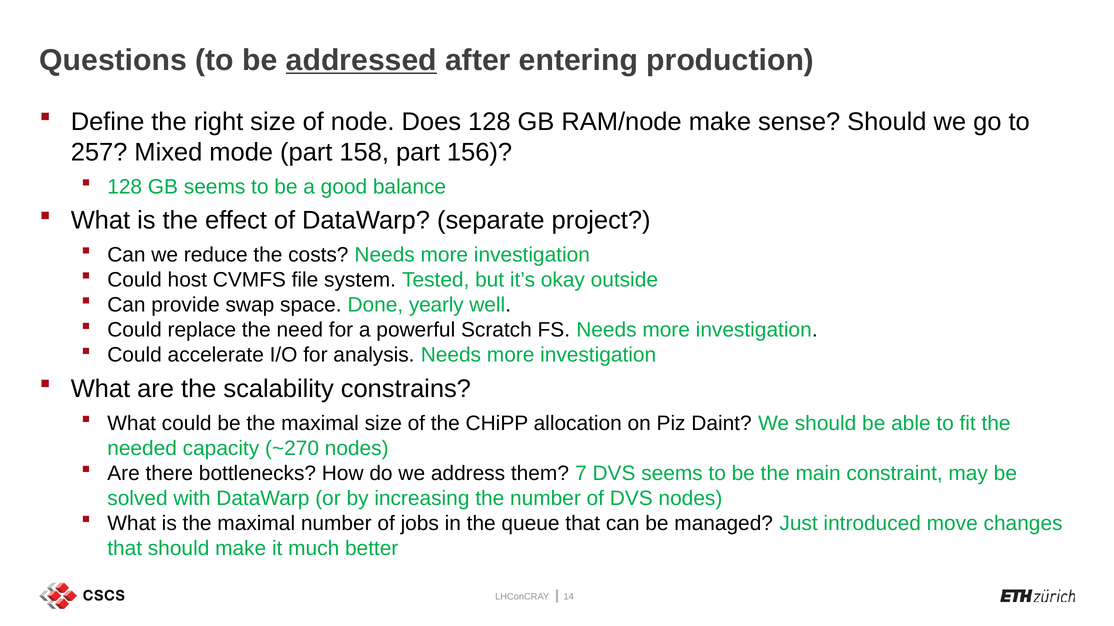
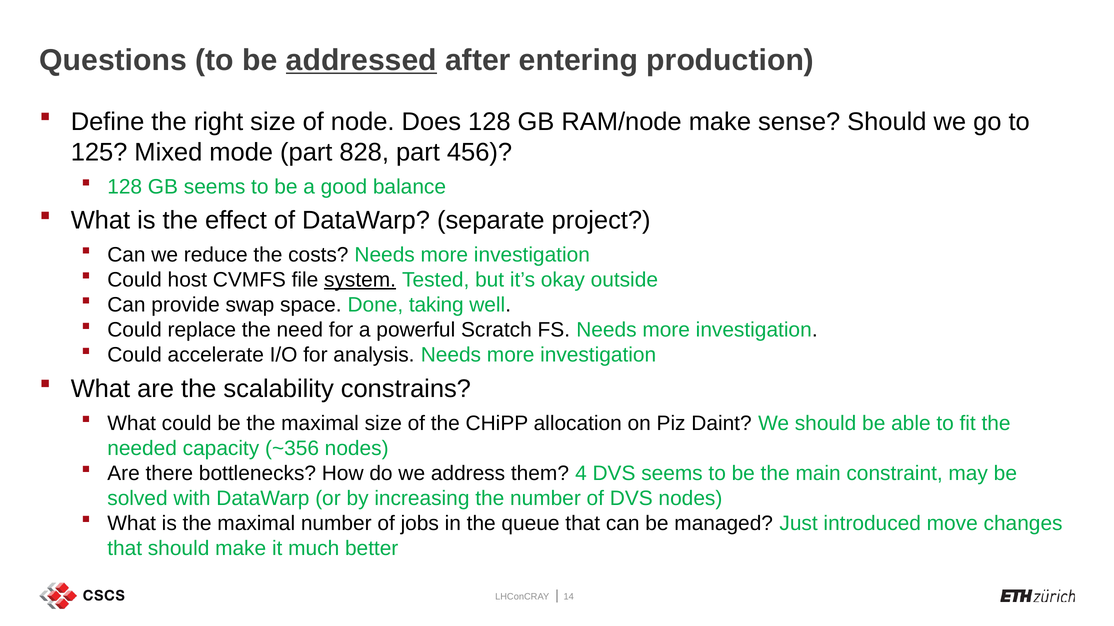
257: 257 -> 125
158: 158 -> 828
156: 156 -> 456
system underline: none -> present
yearly: yearly -> taking
~270: ~270 -> ~356
7: 7 -> 4
